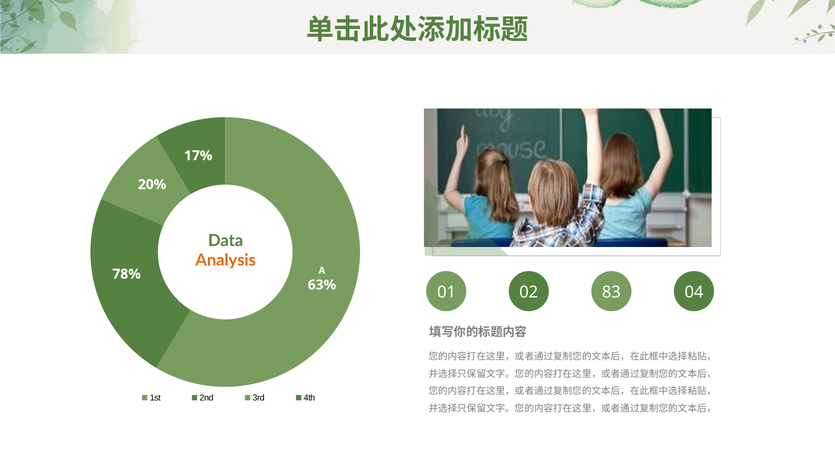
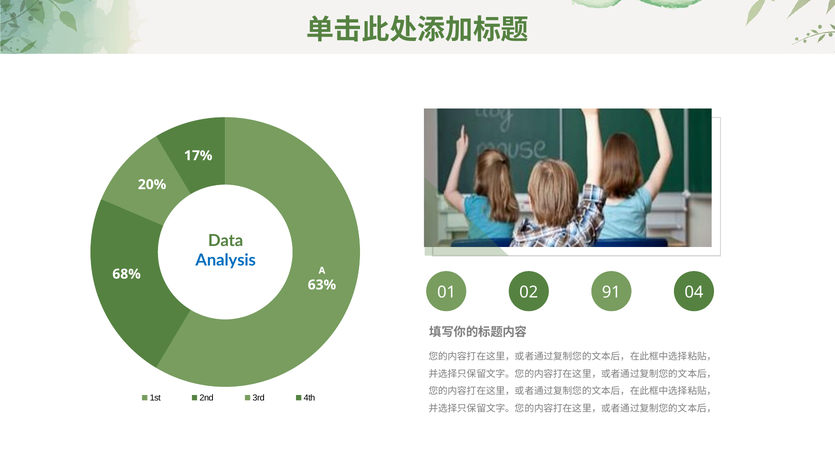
Analysis colour: orange -> blue
78%: 78% -> 68%
83: 83 -> 91
